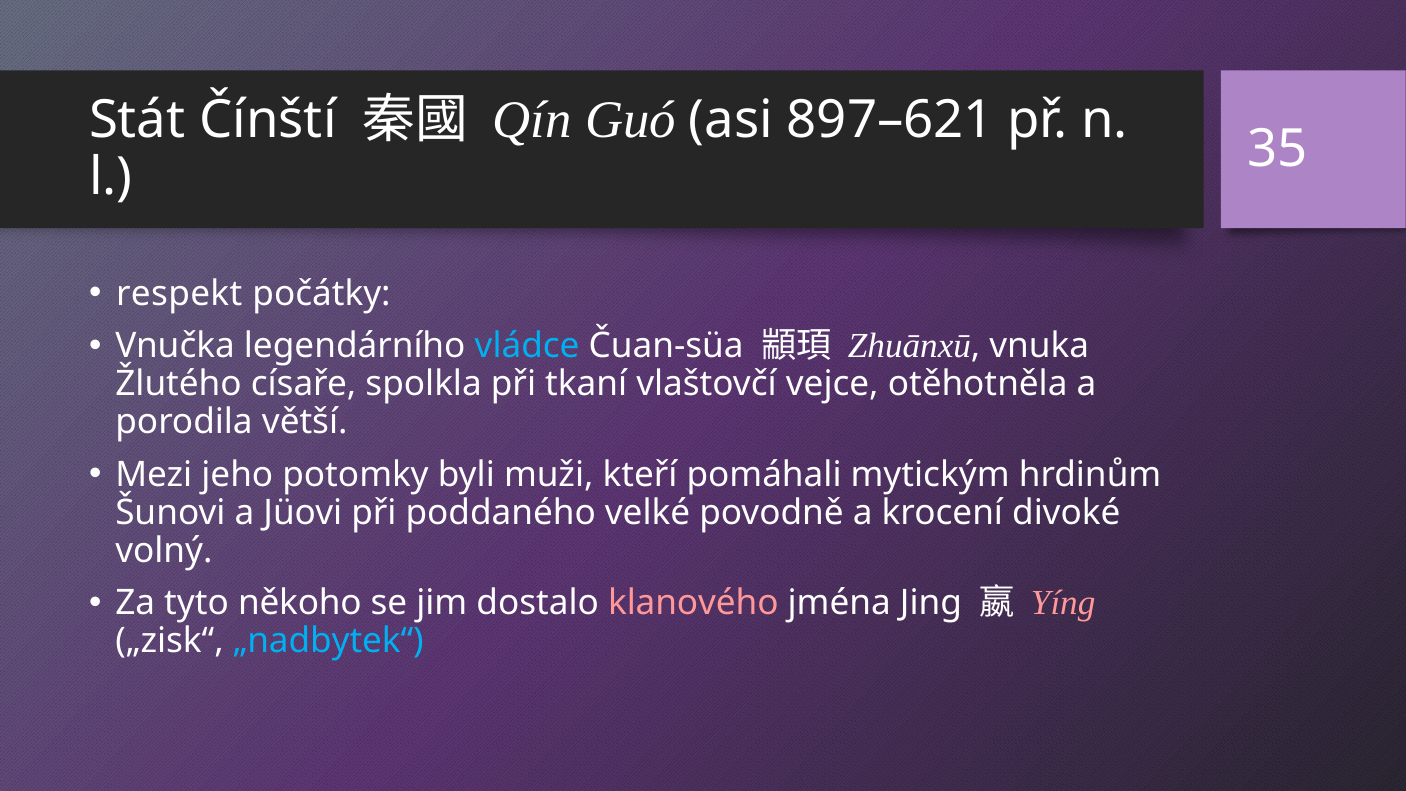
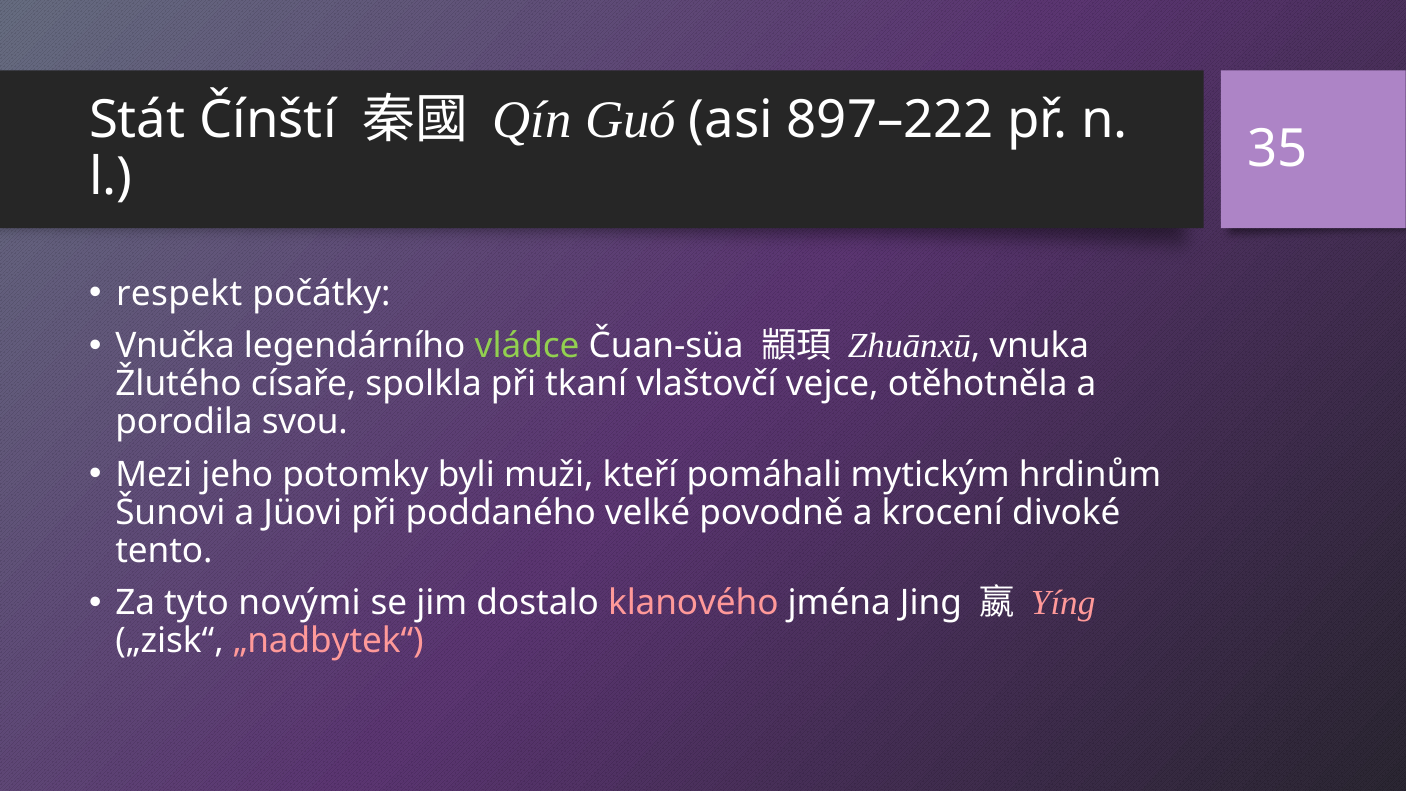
897–621: 897–621 -> 897–222
vládce colour: light blue -> light green
větší: větší -> svou
volný: volný -> tento
někoho: někoho -> novými
„nadbytek“ colour: light blue -> pink
